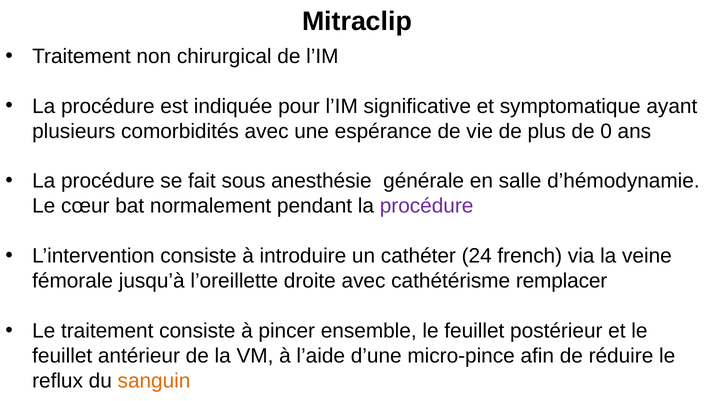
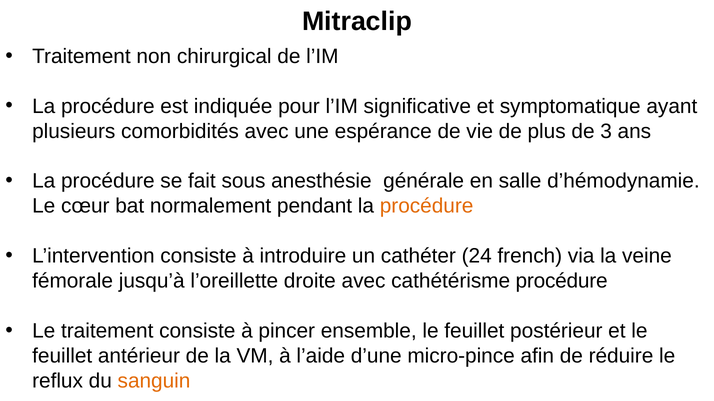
0: 0 -> 3
procédure at (427, 206) colour: purple -> orange
cathétérisme remplacer: remplacer -> procédure
